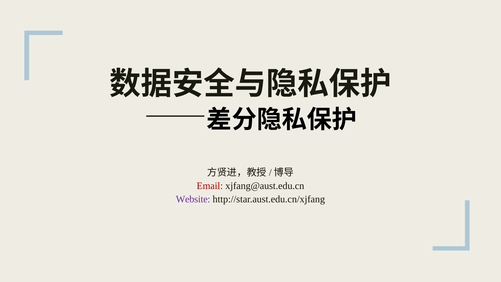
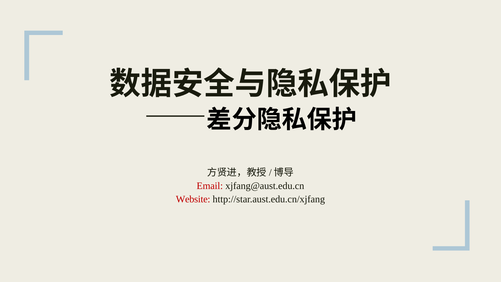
Website colour: purple -> red
